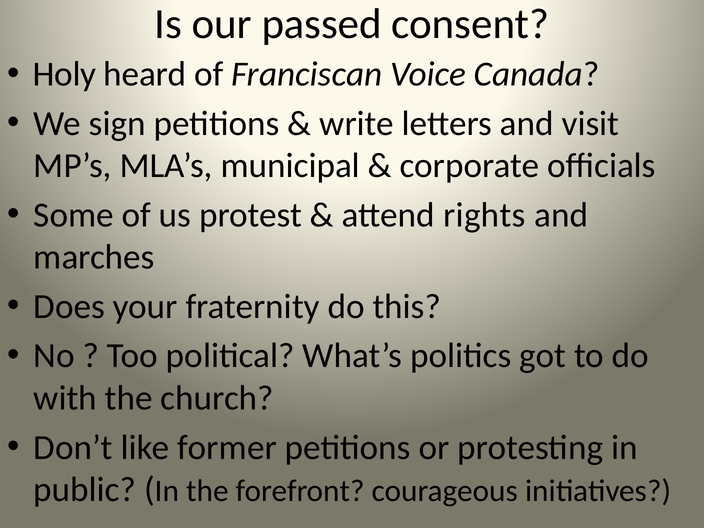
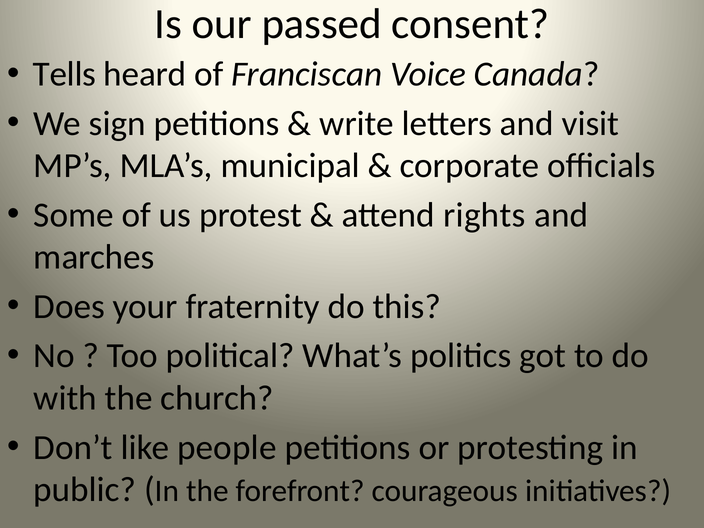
Holy: Holy -> Tells
former: former -> people
